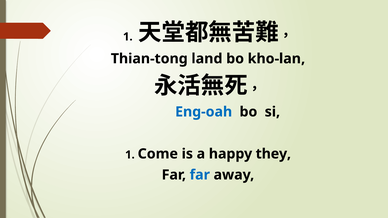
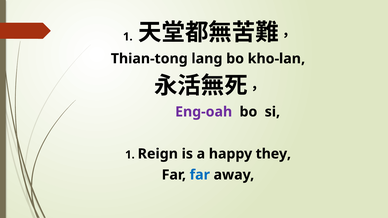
land: land -> lang
Eng-oah colour: blue -> purple
Come: Come -> Reign
